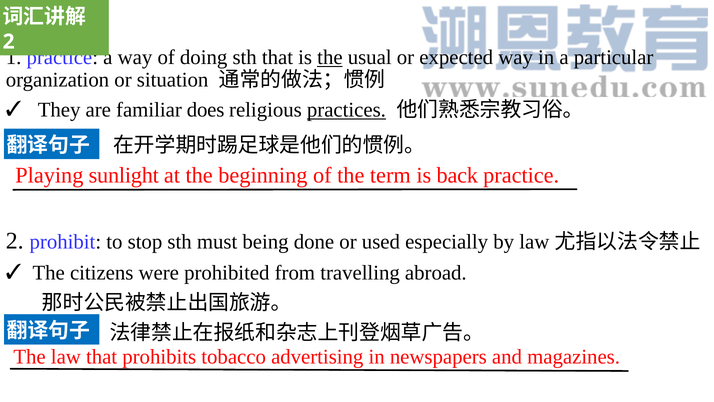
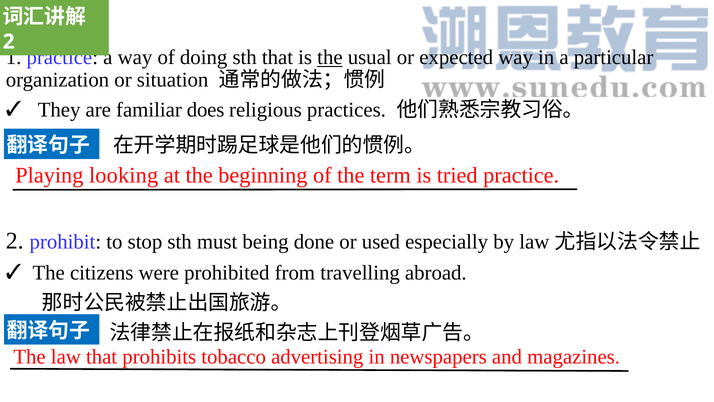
practices underline: present -> none
sunlight: sunlight -> looking
back: back -> tried
